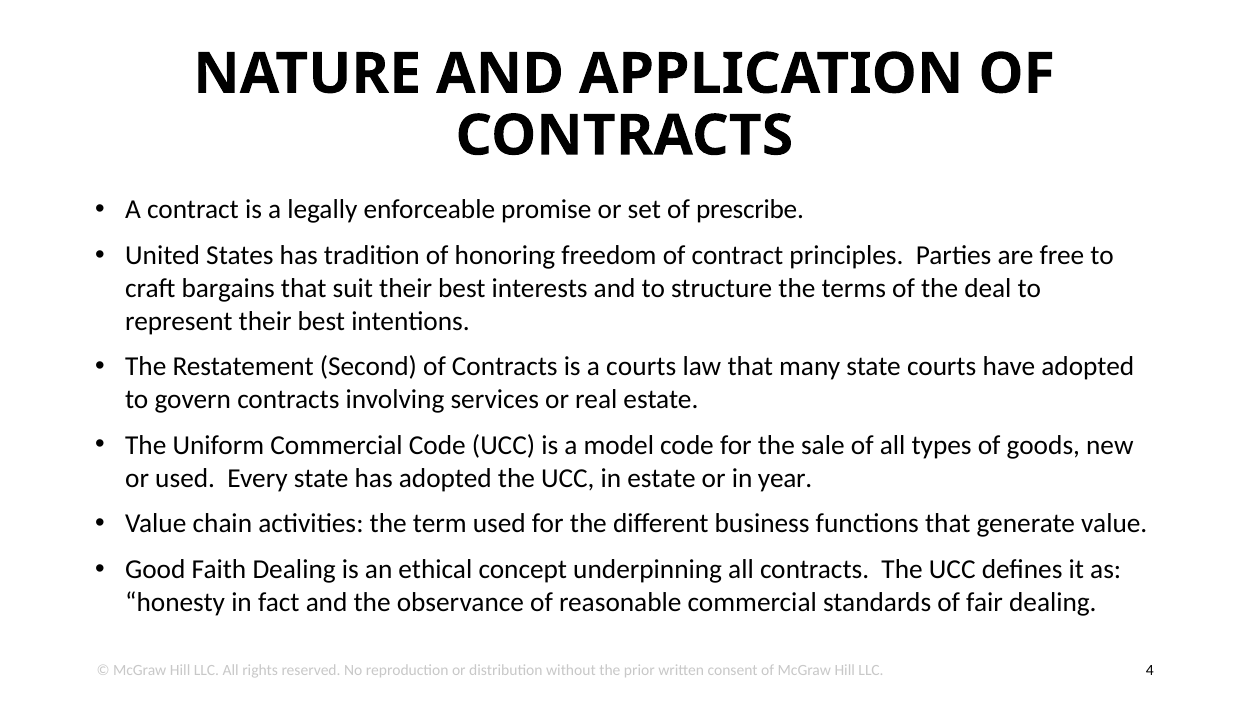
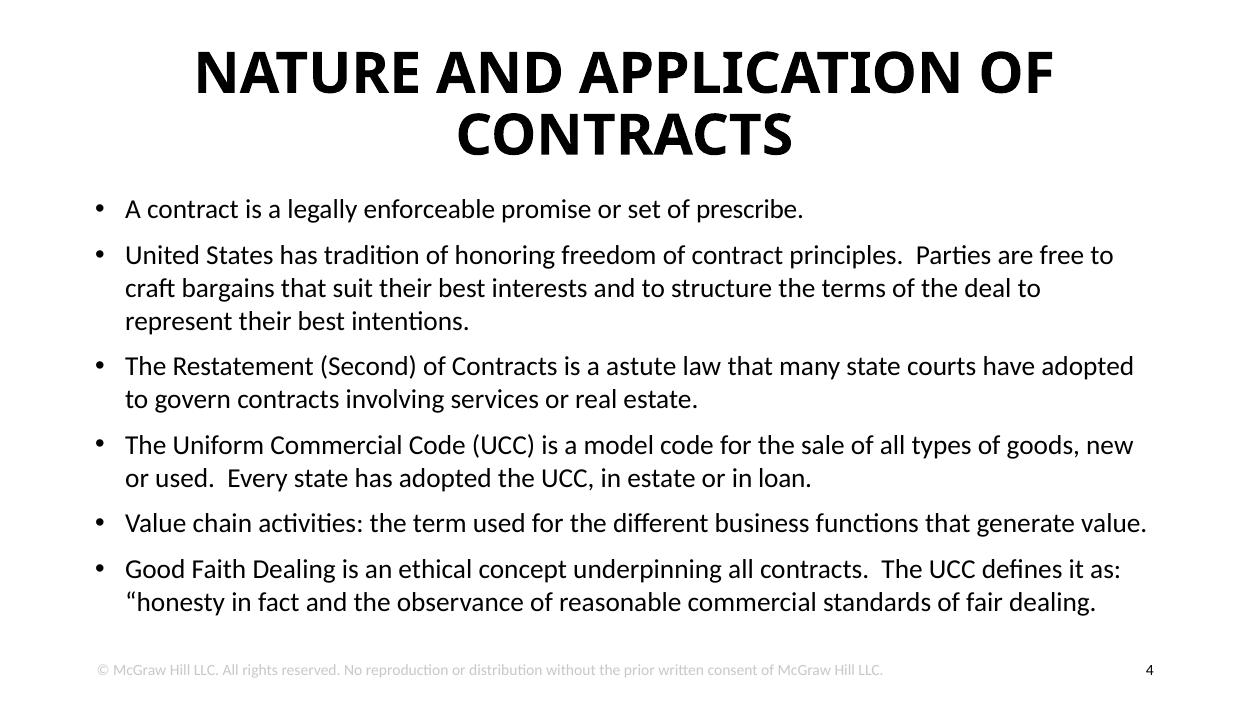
a courts: courts -> astute
year: year -> loan
